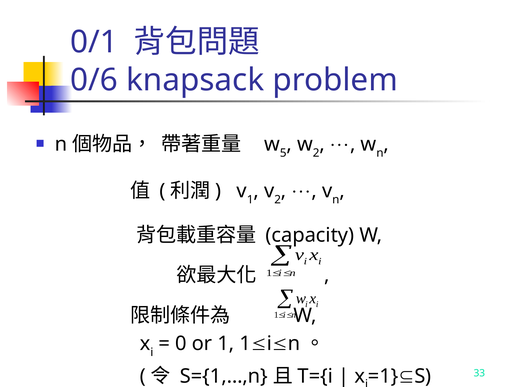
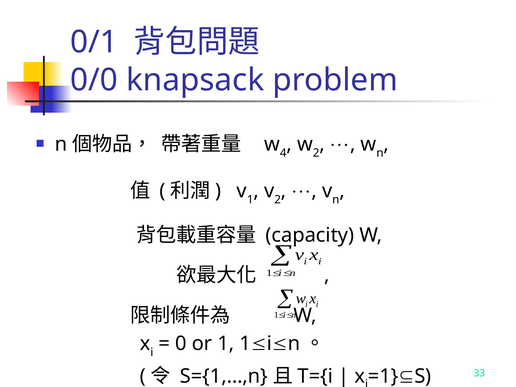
0/6: 0/6 -> 0/0
5: 5 -> 4
